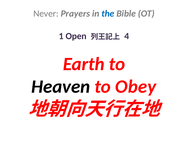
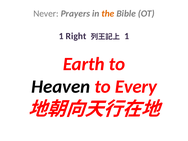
the colour: blue -> orange
Open: Open -> Right
4 at (127, 36): 4 -> 1
Obey: Obey -> Every
